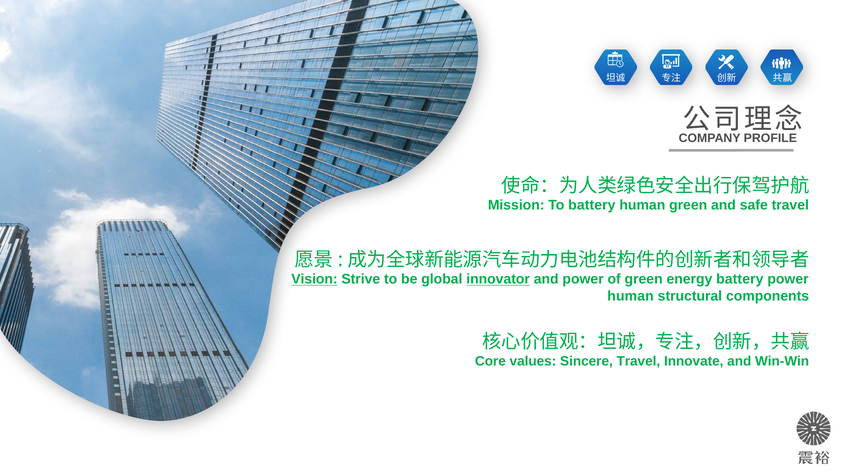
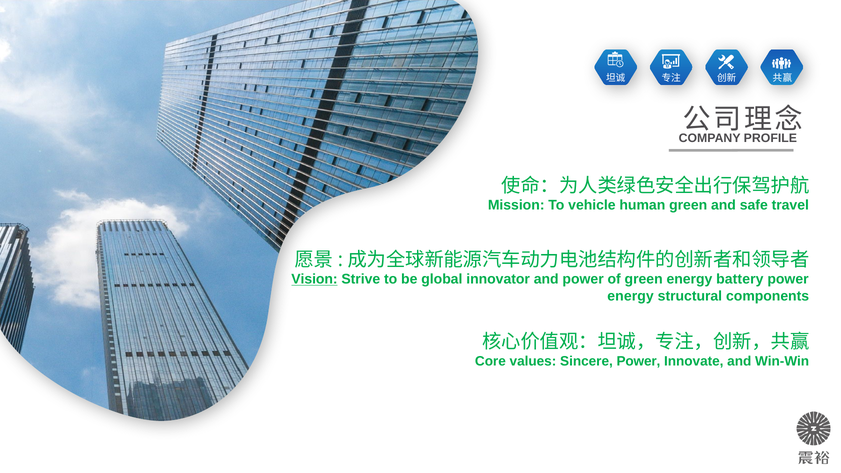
To battery: battery -> vehicle
innovator underline: present -> none
human at (631, 296): human -> energy
Sincere Travel: Travel -> Power
